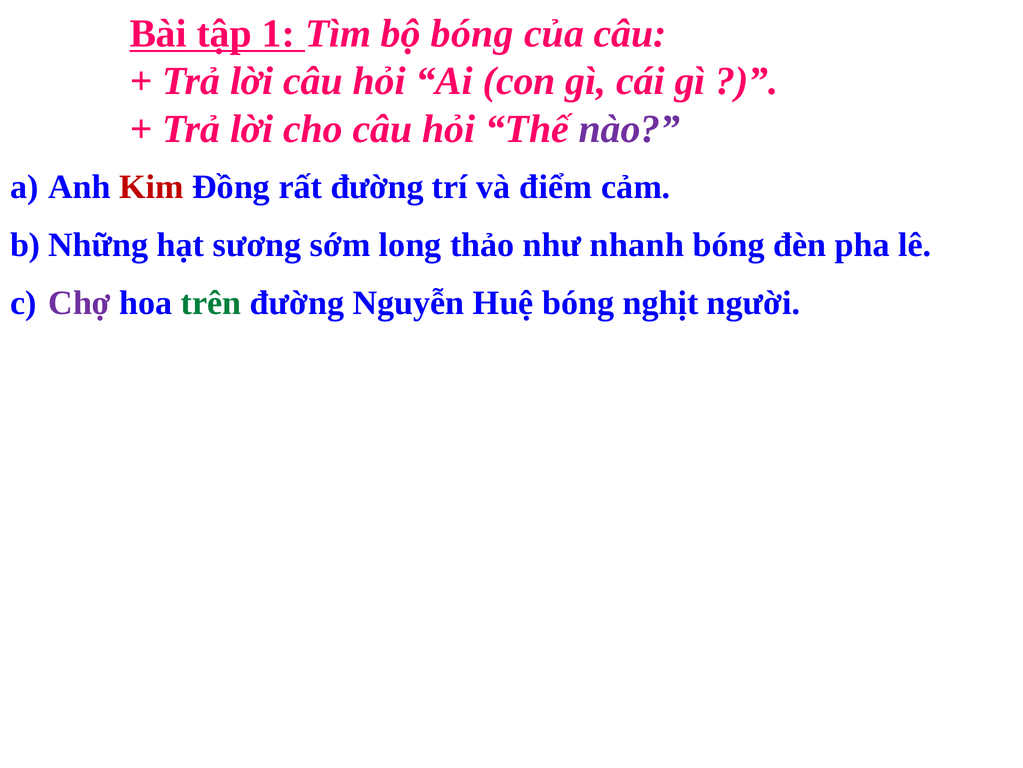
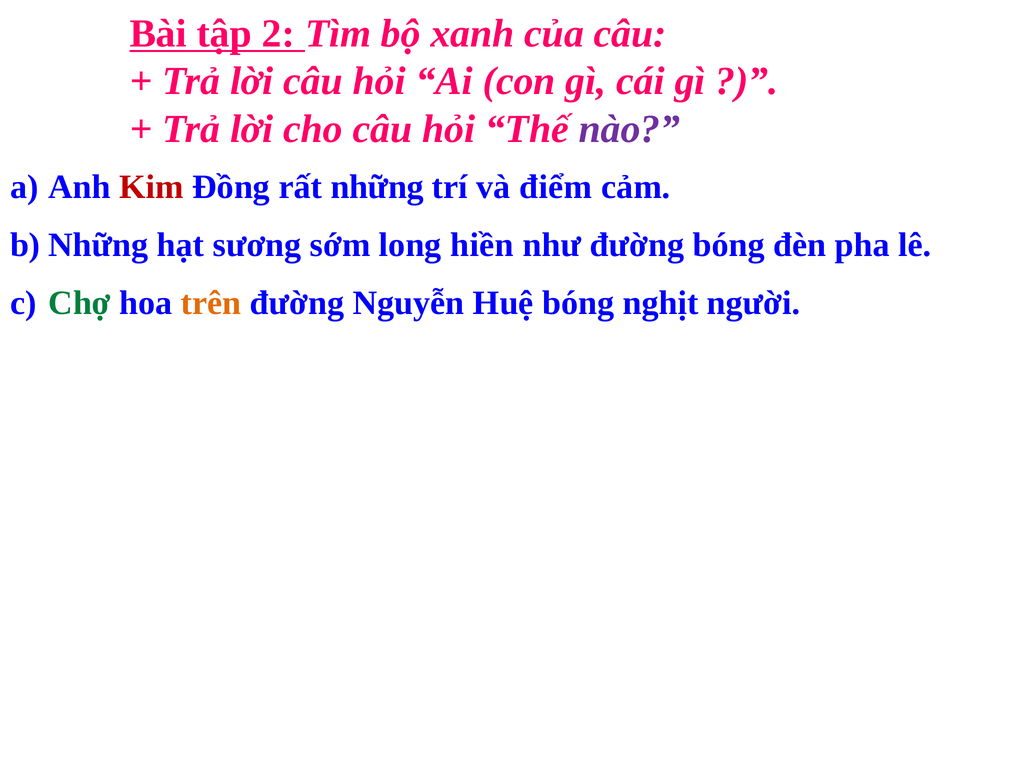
1: 1 -> 2
bộ bóng: bóng -> xanh
rất đường: đường -> những
thảo: thảo -> hiền
như nhanh: nhanh -> đường
Chợ colour: purple -> green
trên colour: green -> orange
